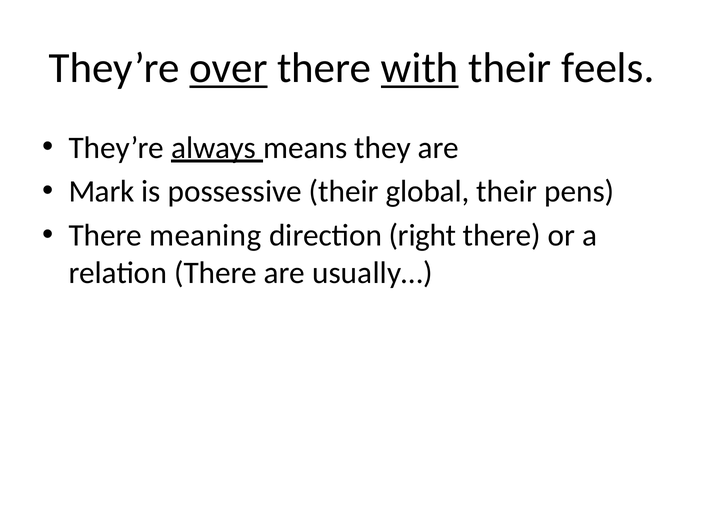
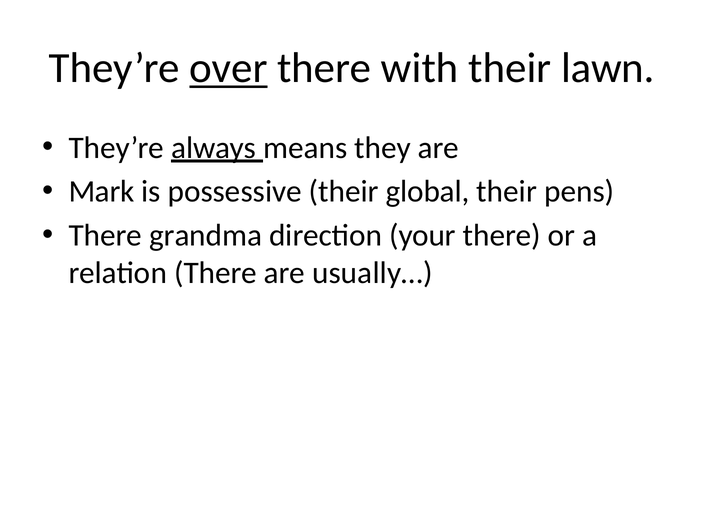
with underline: present -> none
feels: feels -> lawn
meaning: meaning -> grandma
right: right -> your
